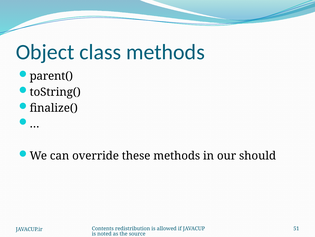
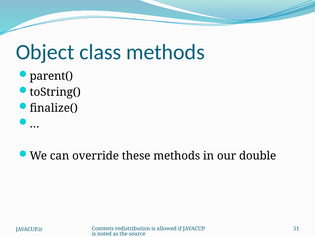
should: should -> double
